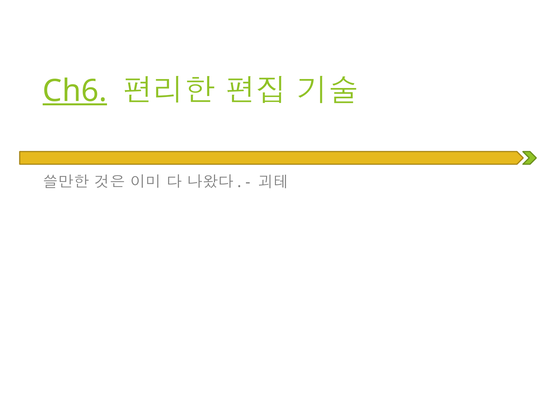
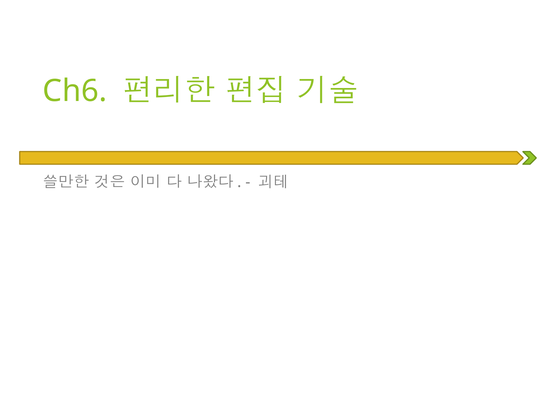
Ch6 underline: present -> none
